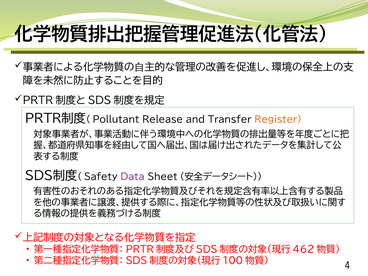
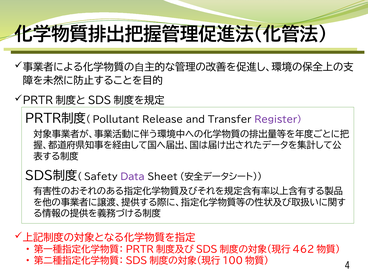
Register colour: orange -> purple
